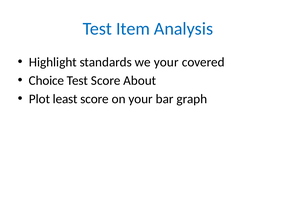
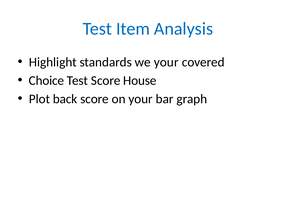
About: About -> House
least: least -> back
